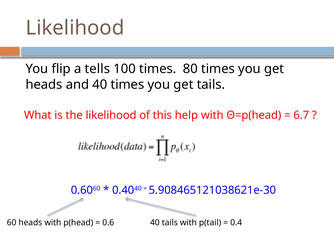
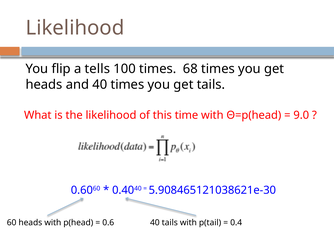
80: 80 -> 68
help: help -> time
6.7: 6.7 -> 9.0
